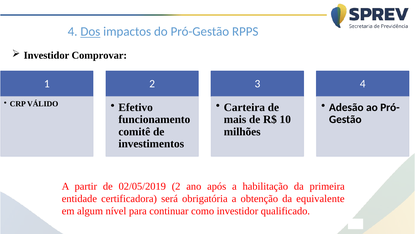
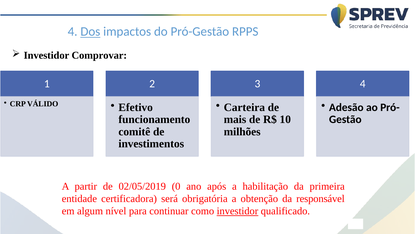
02/05/2019 2: 2 -> 0
equivalente: equivalente -> responsável
investidor at (237, 211) underline: none -> present
